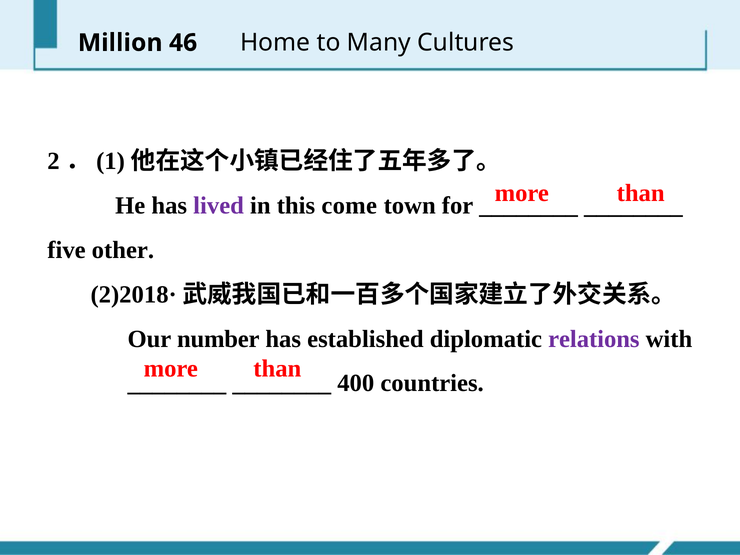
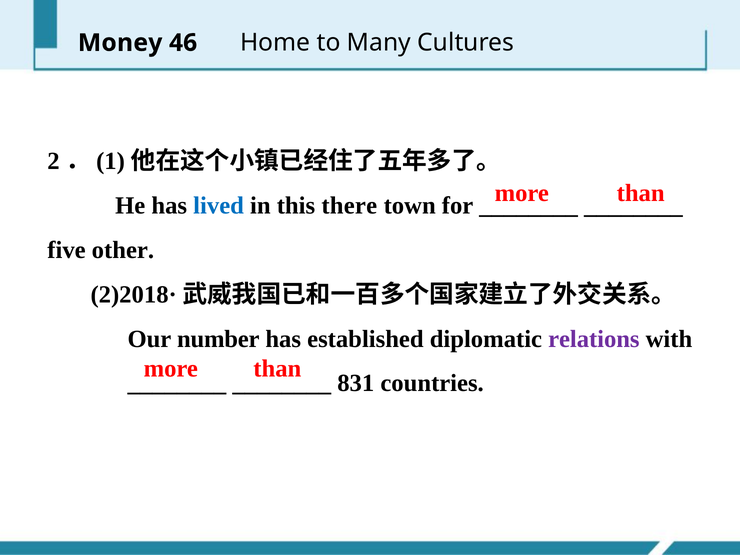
Million: Million -> Money
lived colour: purple -> blue
come: come -> there
400: 400 -> 831
